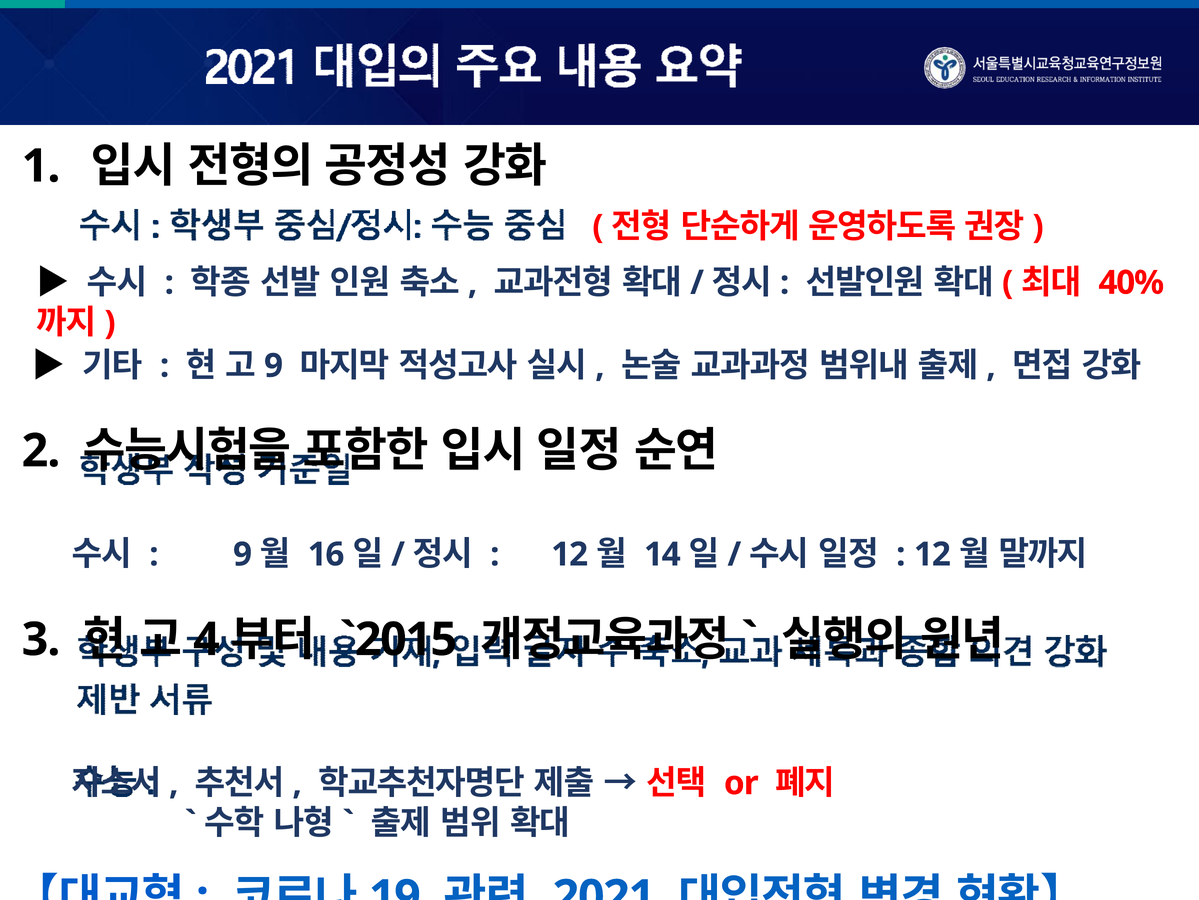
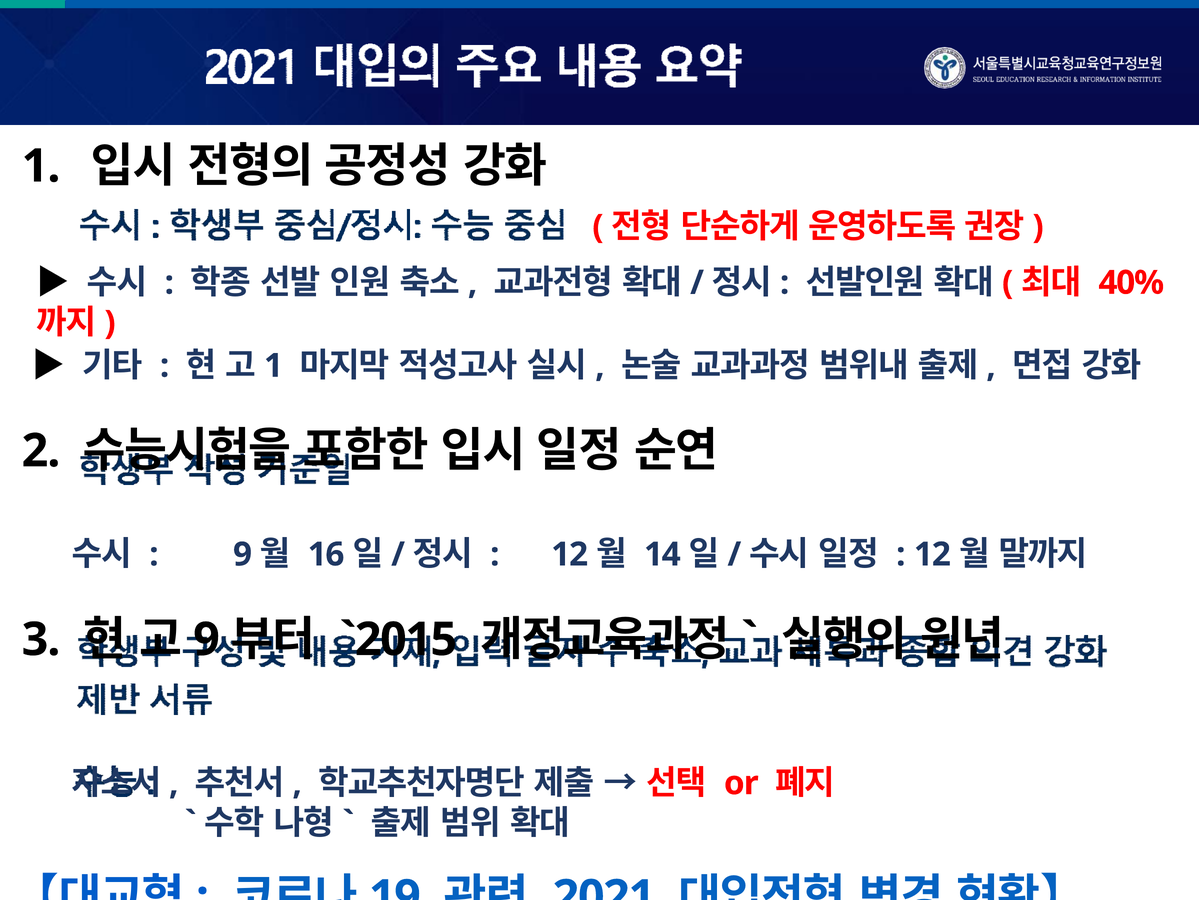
9 at (274, 366): 9 -> 1
4 at (207, 639): 4 -> 9
